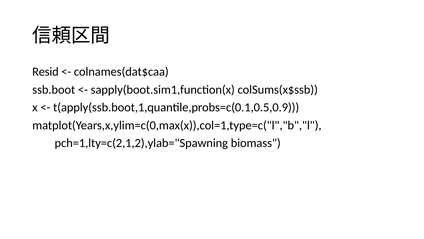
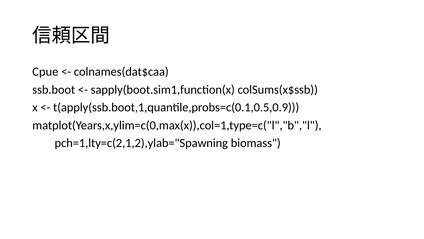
Resid: Resid -> Cpue
